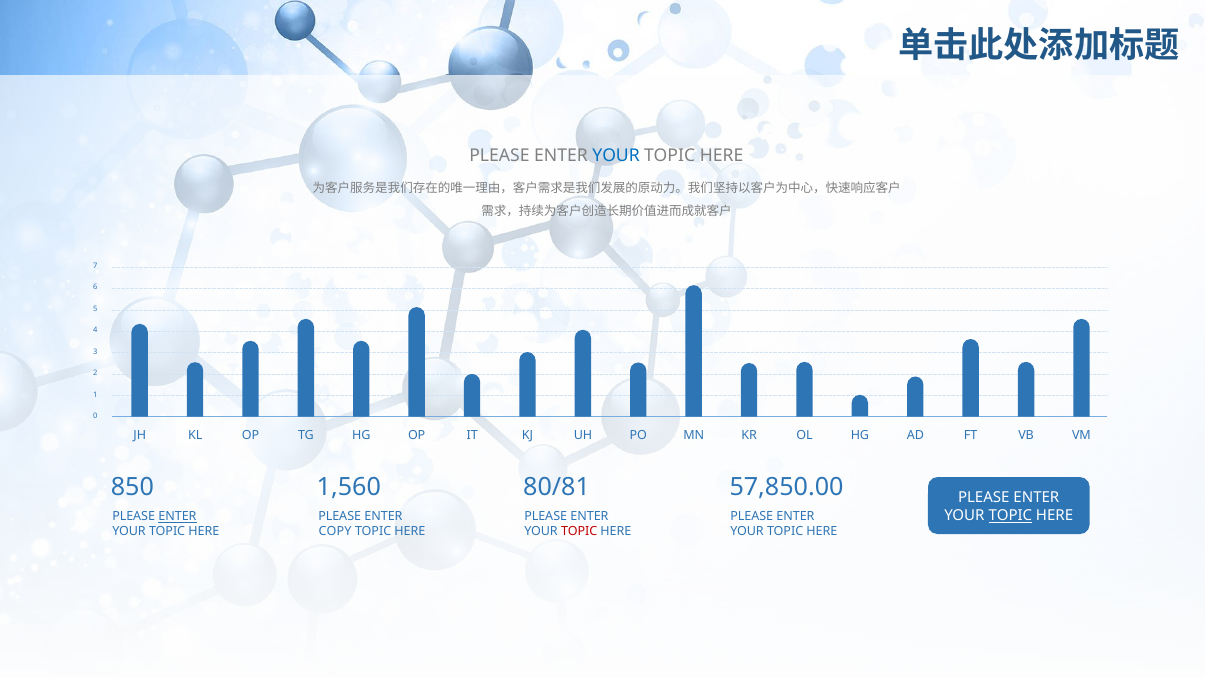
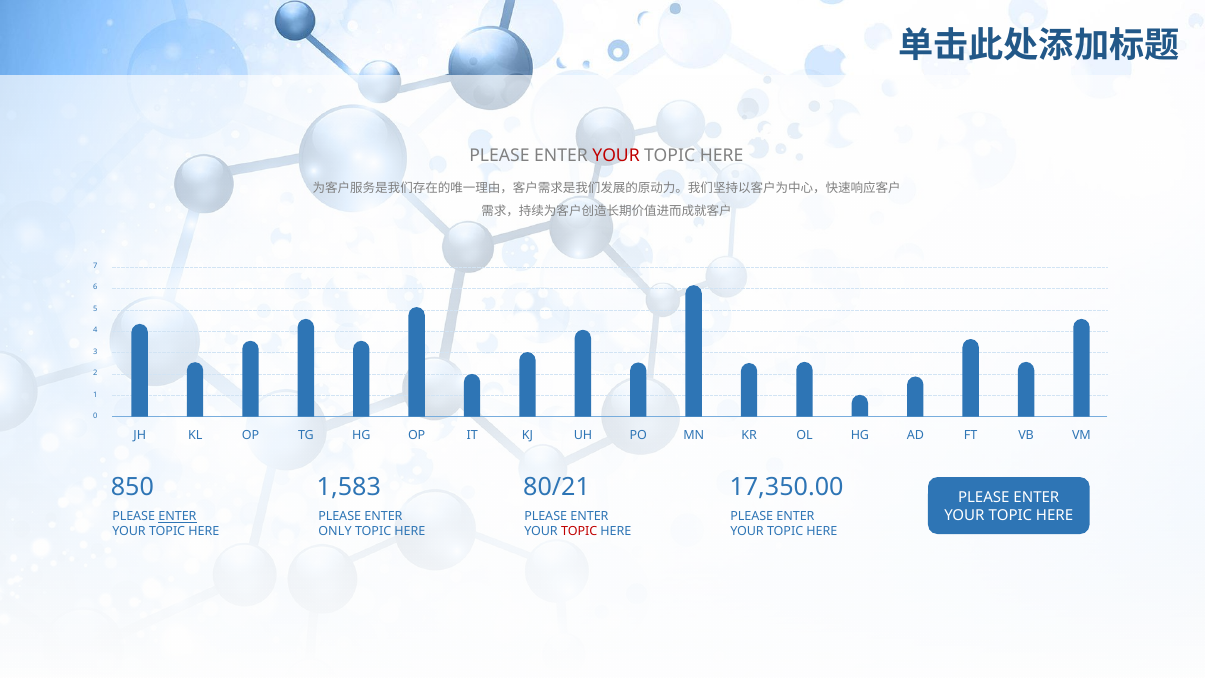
YOUR at (616, 156) colour: blue -> red
1,560: 1,560 -> 1,583
80/81: 80/81 -> 80/21
57,850.00: 57,850.00 -> 17,350.00
TOPIC at (1010, 515) underline: present -> none
COPY: COPY -> ONLY
